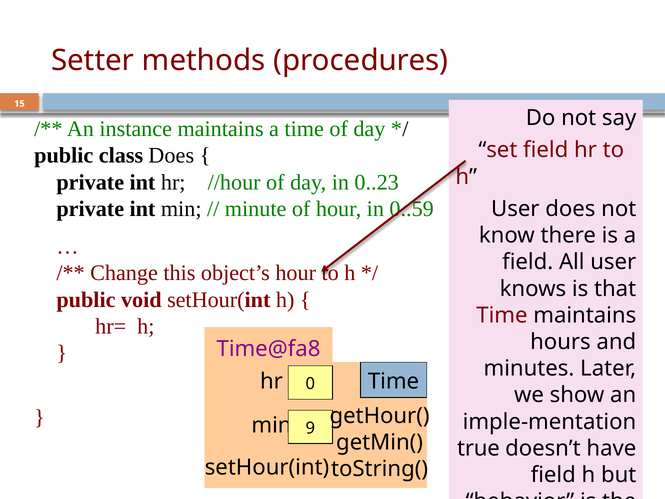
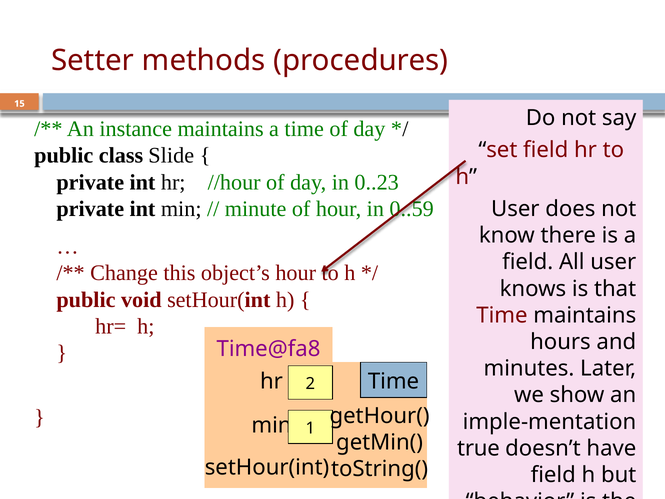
class Does: Does -> Slide
0: 0 -> 2
9: 9 -> 1
